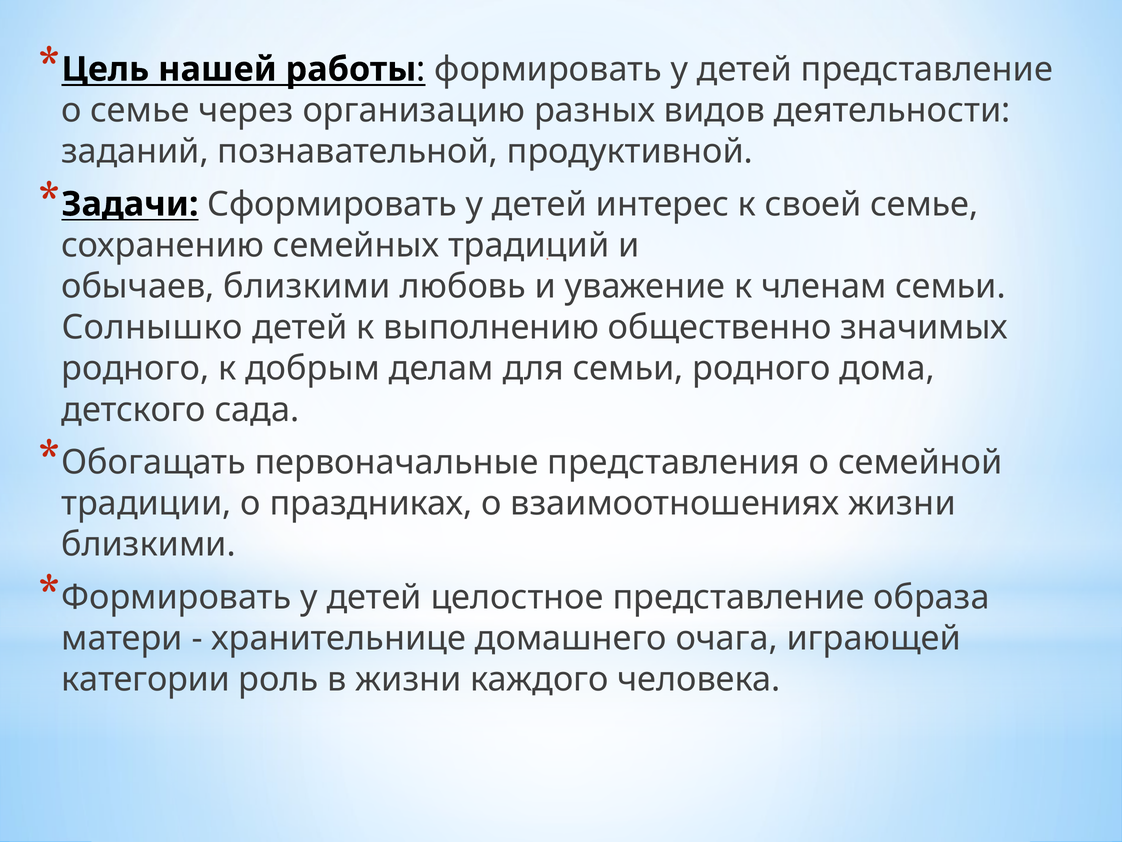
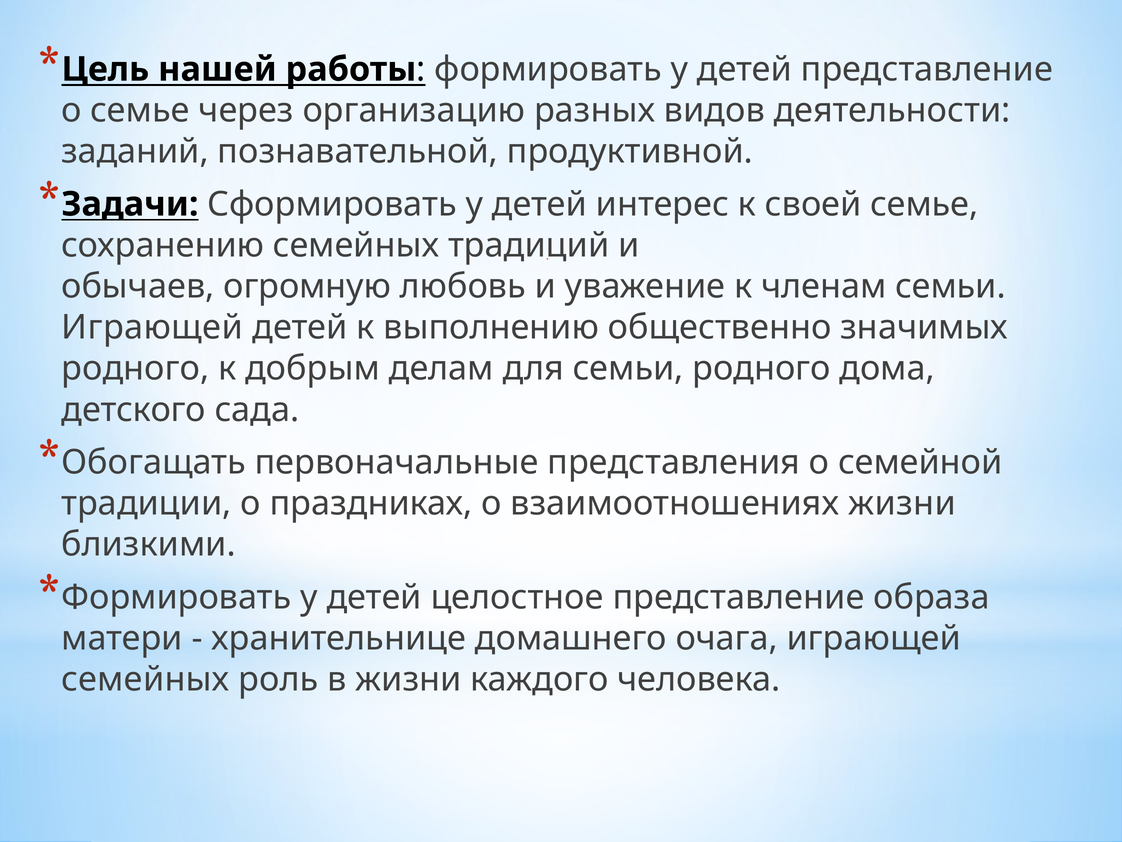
обычаев близкими: близкими -> огромную
Солнышко at (152, 327): Солнышко -> Играющей
категории at (146, 679): категории -> семейных
